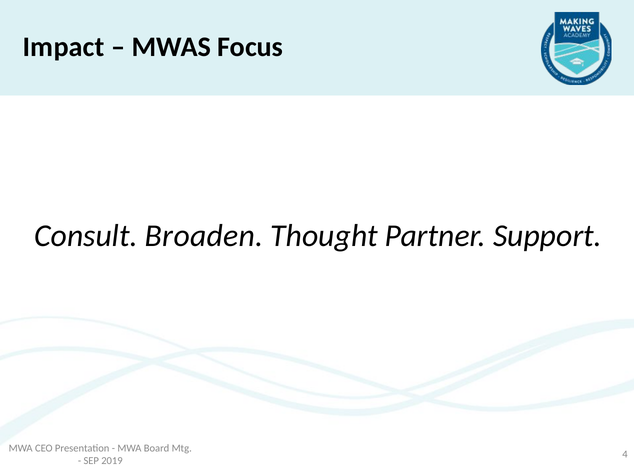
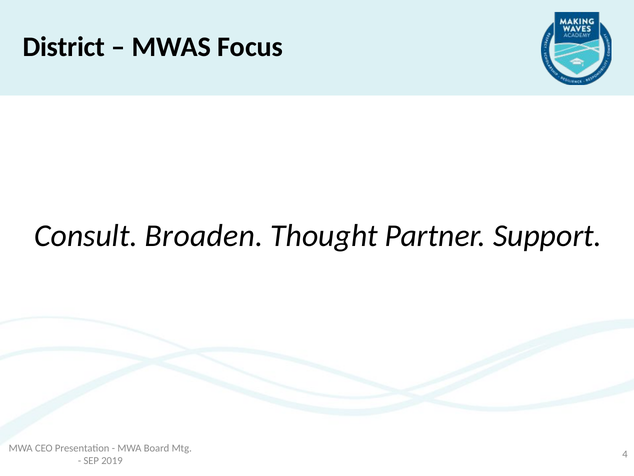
Impact: Impact -> District
